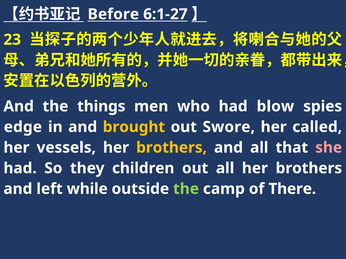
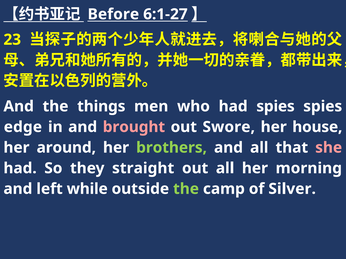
had blow: blow -> spies
brought colour: yellow -> pink
called: called -> house
vessels: vessels -> around
brothers at (172, 148) colour: yellow -> light green
children: children -> straight
all her brothers: brothers -> morning
There: There -> Silver
